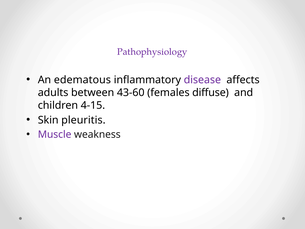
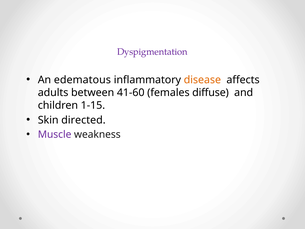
Pathophysiology: Pathophysiology -> Dyspigmentation
disease colour: purple -> orange
43-60: 43-60 -> 41-60
4-15: 4-15 -> 1-15
pleuritis: pleuritis -> directed
